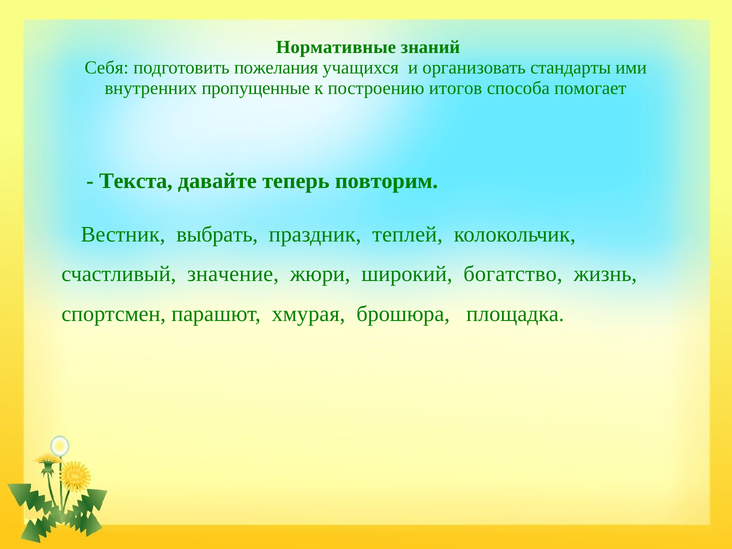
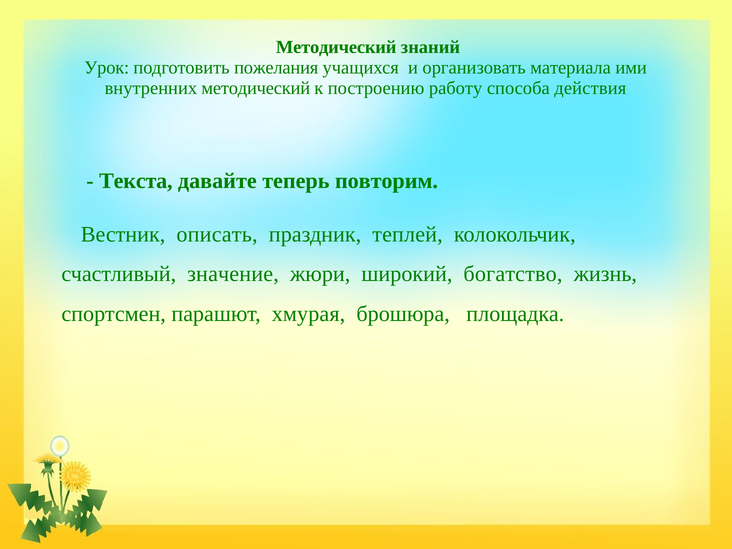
Нормативные at (336, 47): Нормативные -> Методический
Себя: Себя -> Урок
стандарты: стандарты -> материала
внутренних пропущенные: пропущенные -> методический
итогов: итогов -> работу
помогает: помогает -> действия
выбрать: выбрать -> описать
